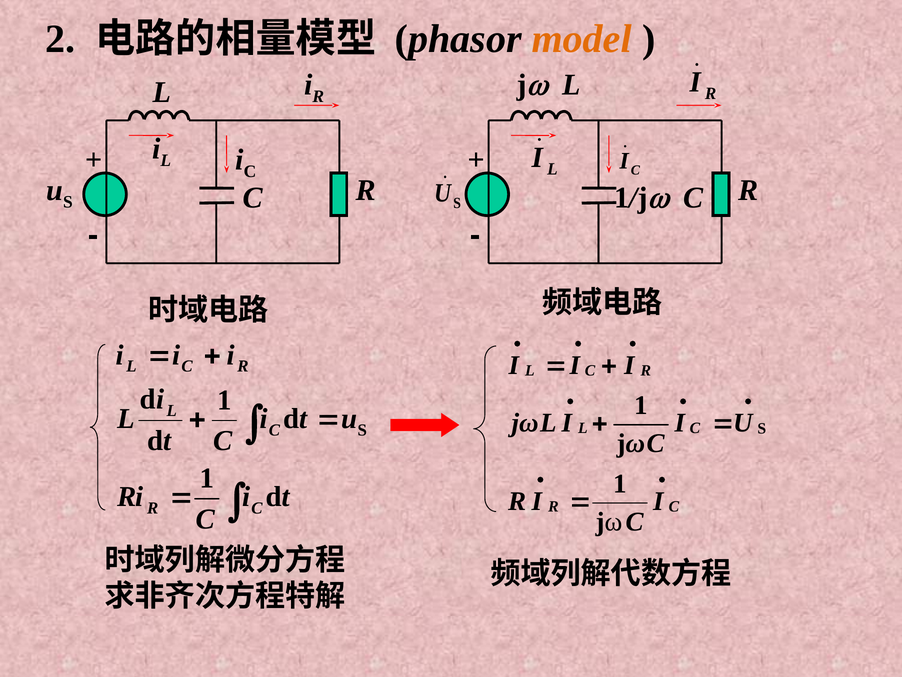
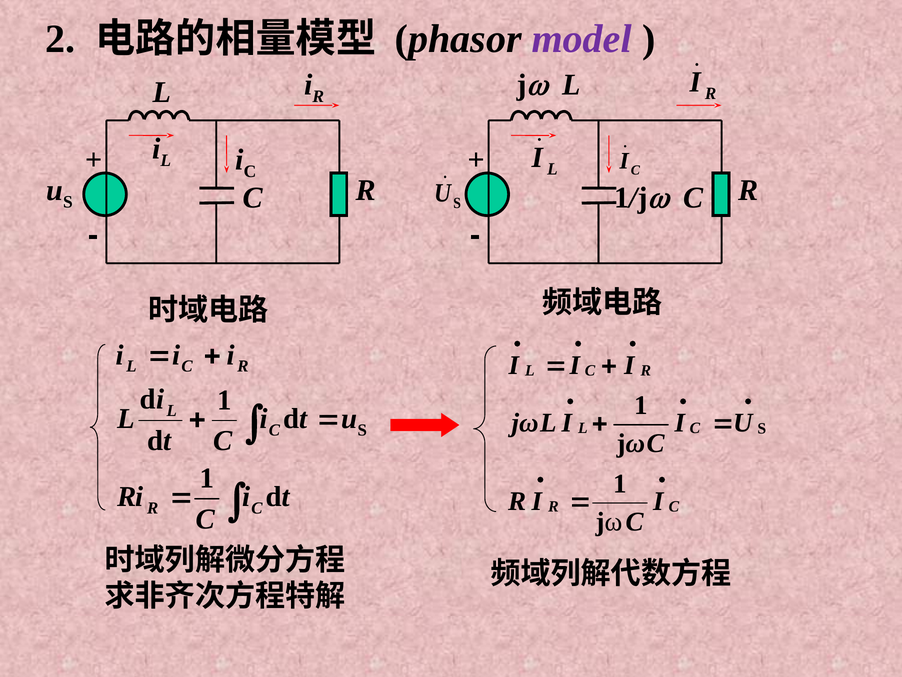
model colour: orange -> purple
